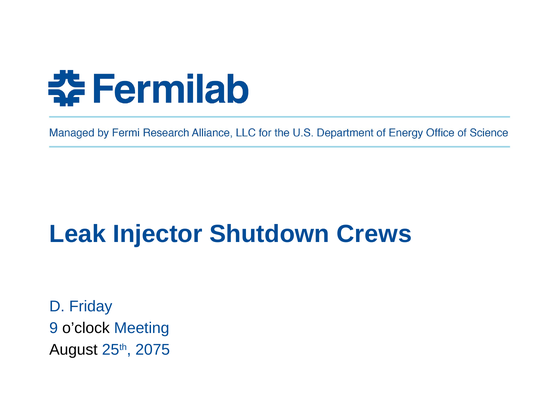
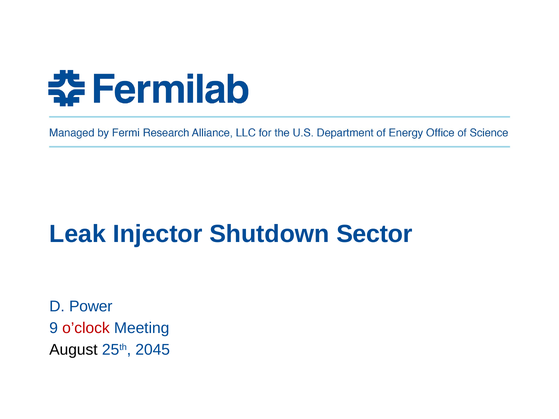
Crews: Crews -> Sector
Friday: Friday -> Power
o’clock colour: black -> red
2075: 2075 -> 2045
